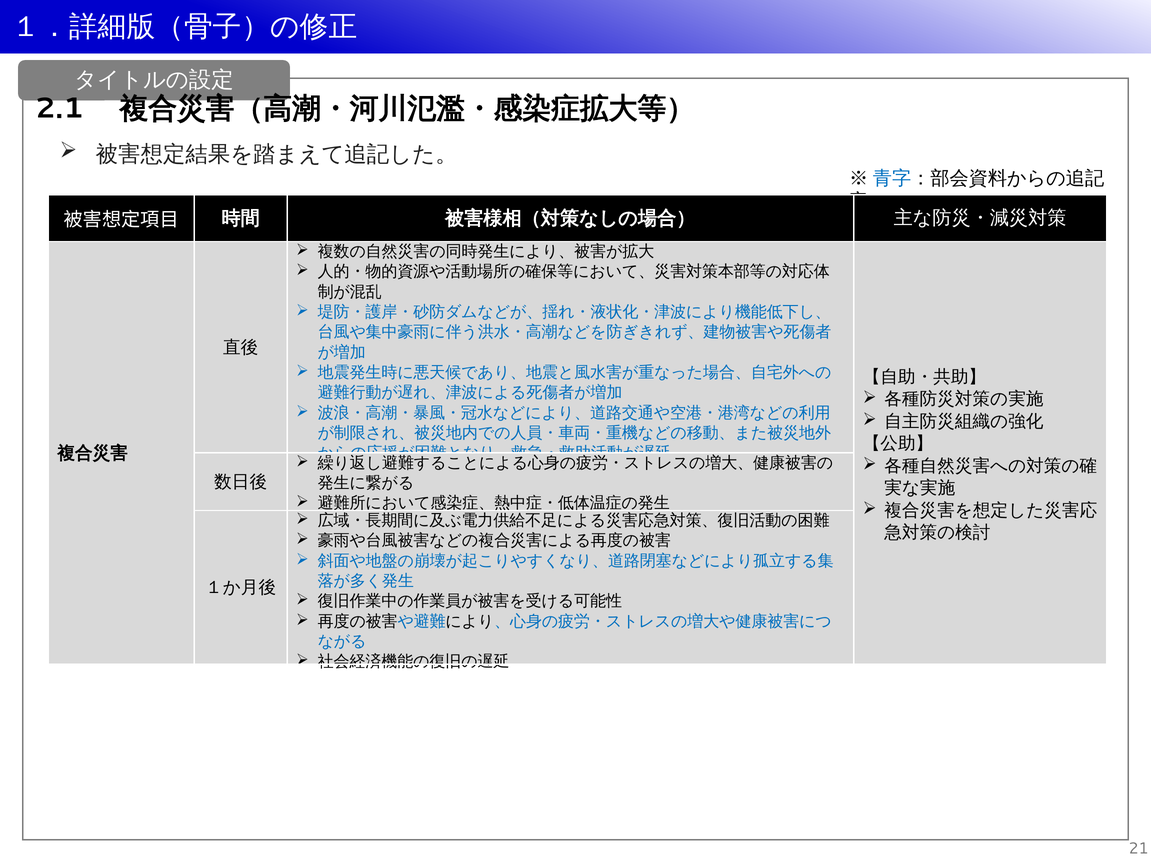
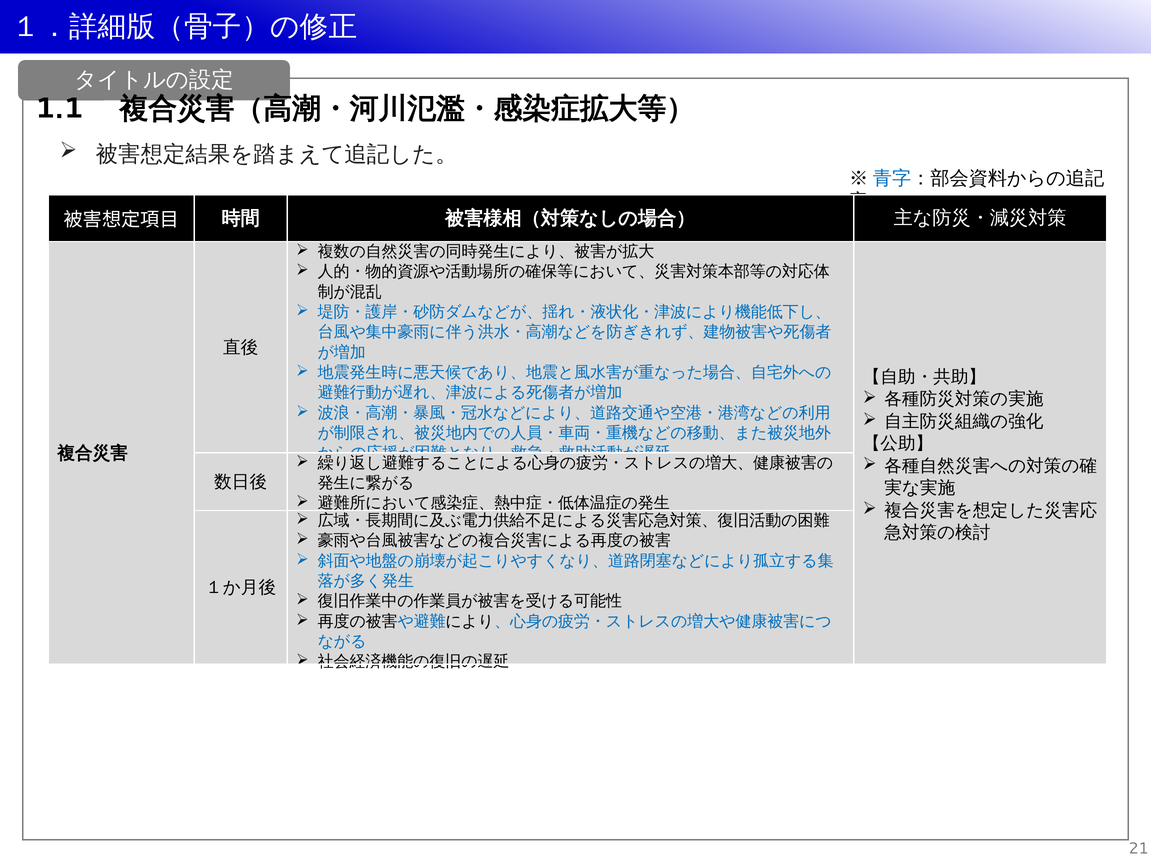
2.1: 2.1 -> 1.1
